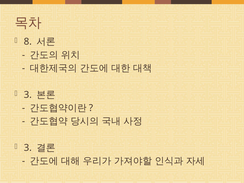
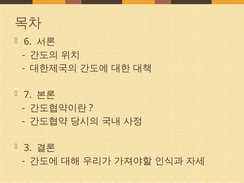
8: 8 -> 6
3 at (28, 95): 3 -> 7
